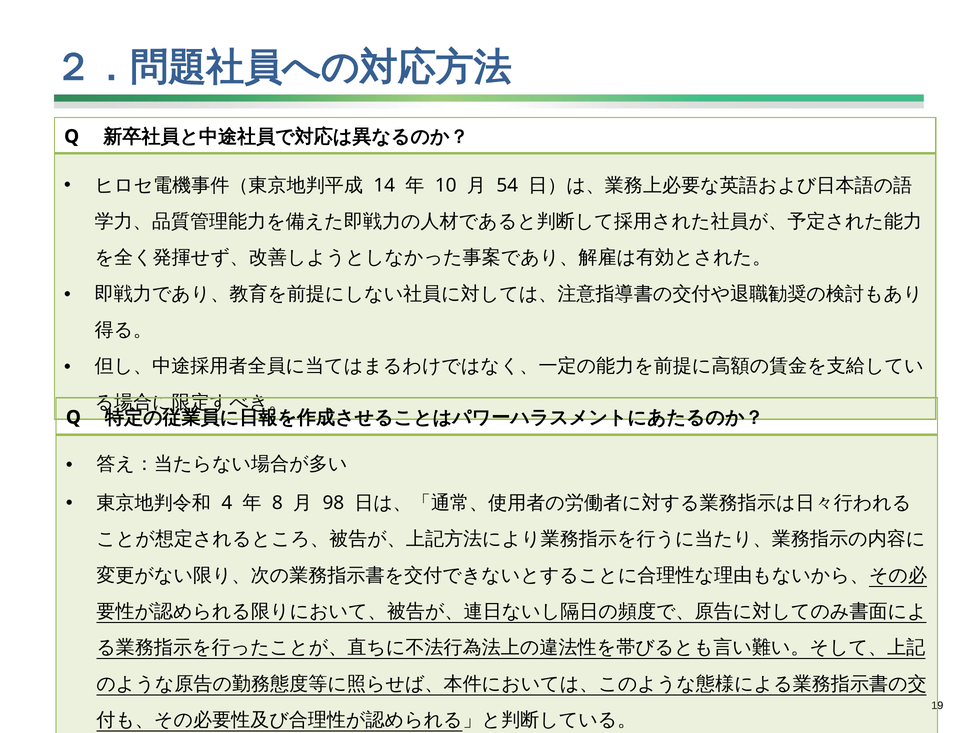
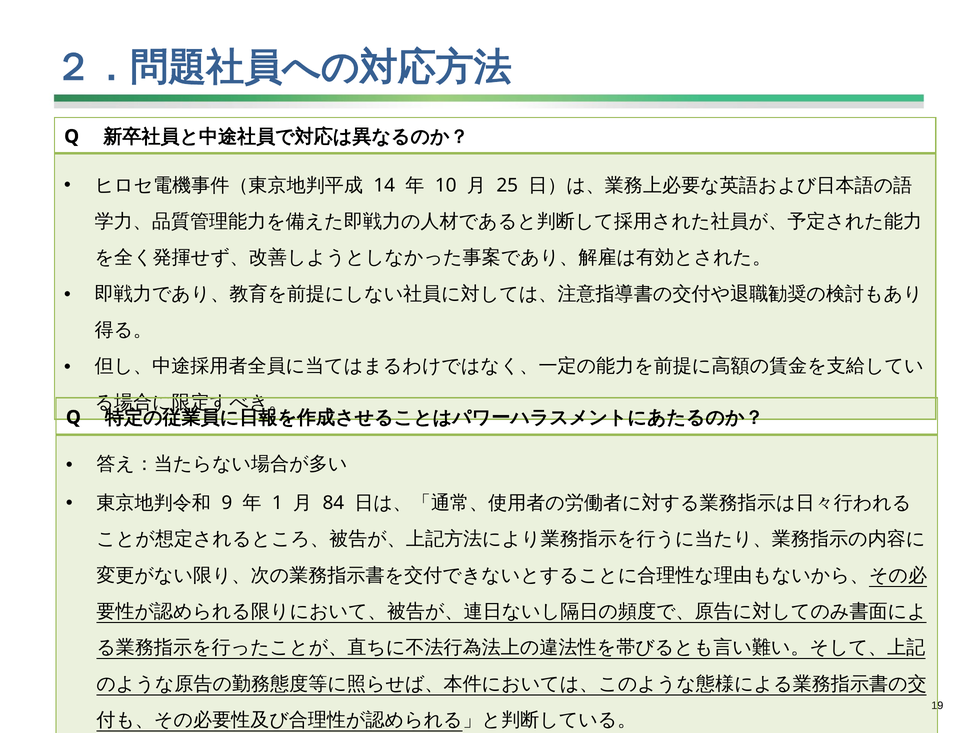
54: 54 -> 25
4: 4 -> 9
8: 8 -> 1
98: 98 -> 84
